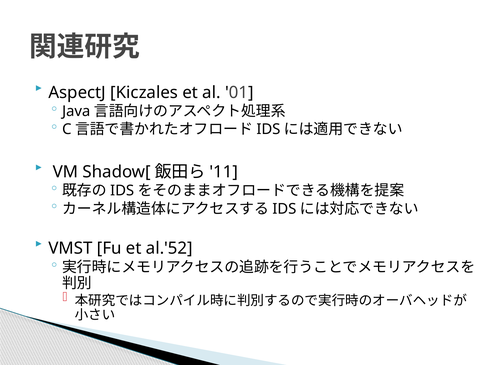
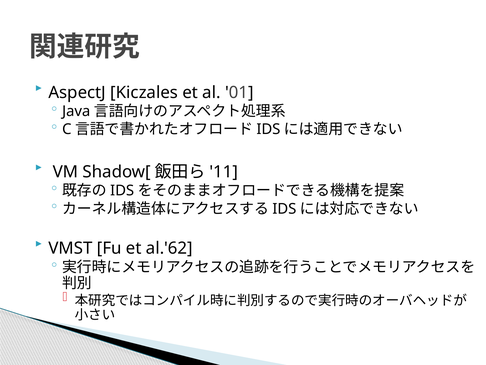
al.'52: al.'52 -> al.'62
